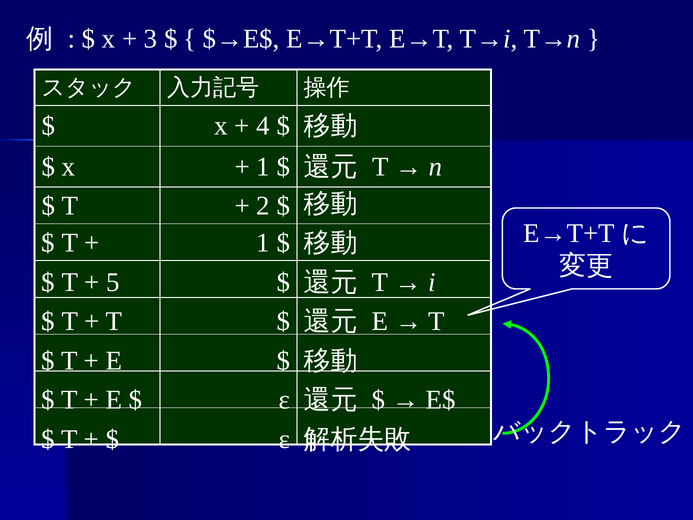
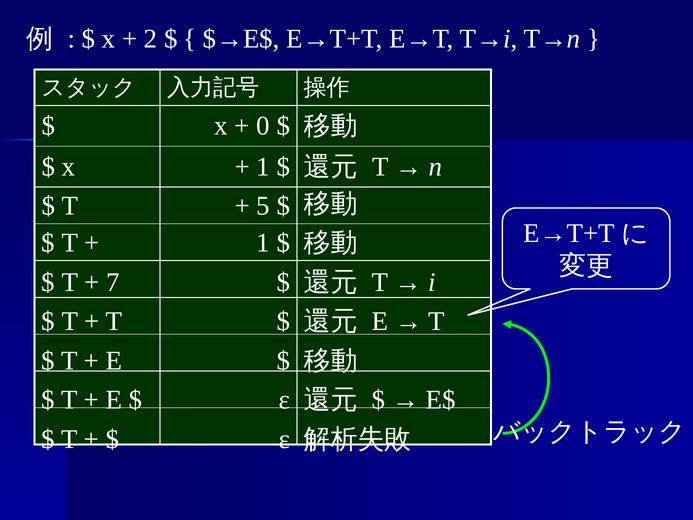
3: 3 -> 2
4: 4 -> 0
2: 2 -> 5
5: 5 -> 7
